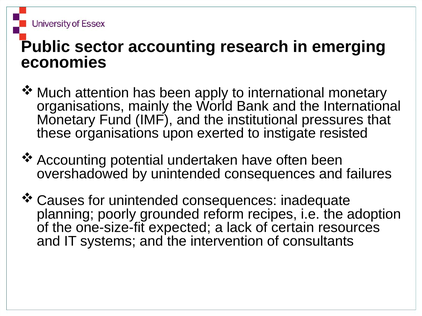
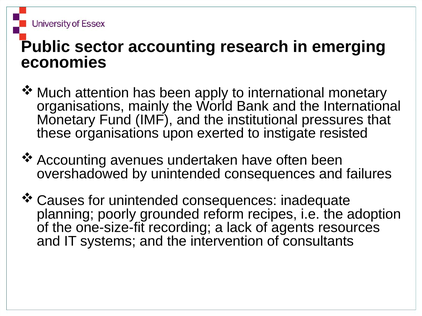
potential: potential -> avenues
expected: expected -> recording
certain: certain -> agents
